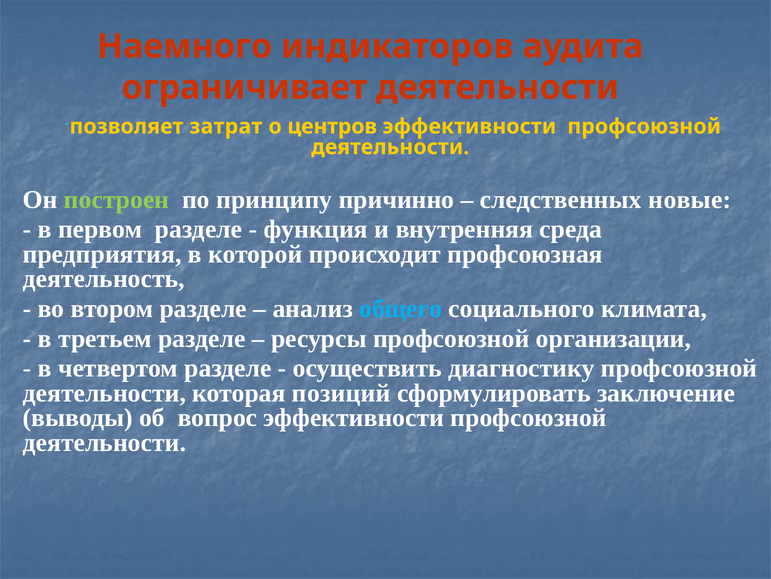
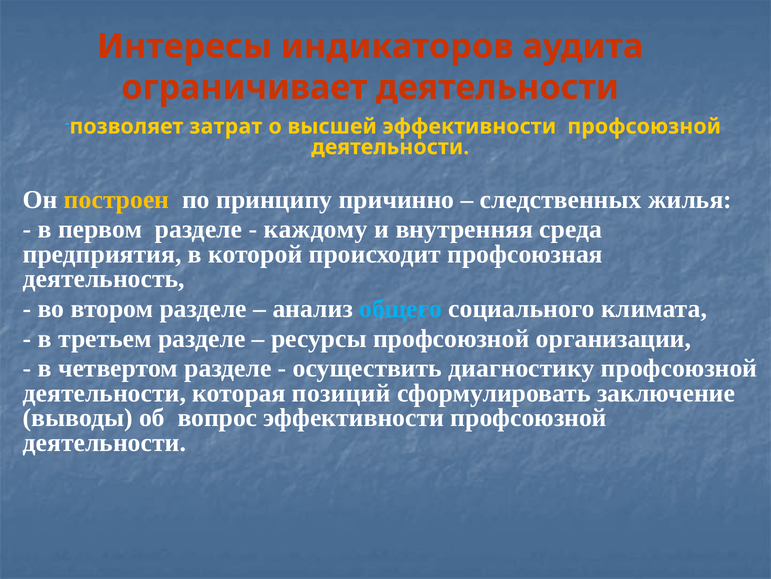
Наемного: Наемного -> Интересы
центров: центров -> высшей
построен colour: light green -> yellow
новые: новые -> жилья
функция: функция -> каждому
